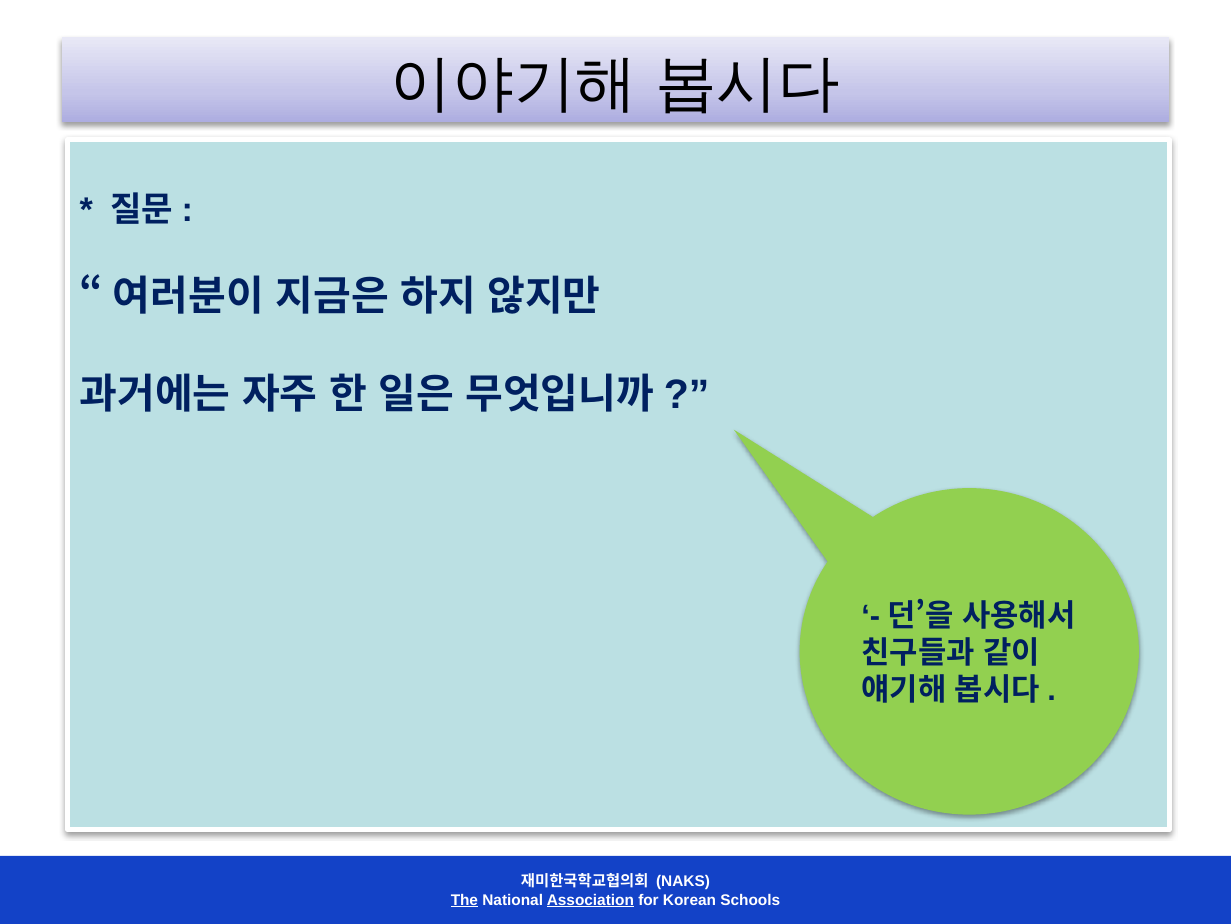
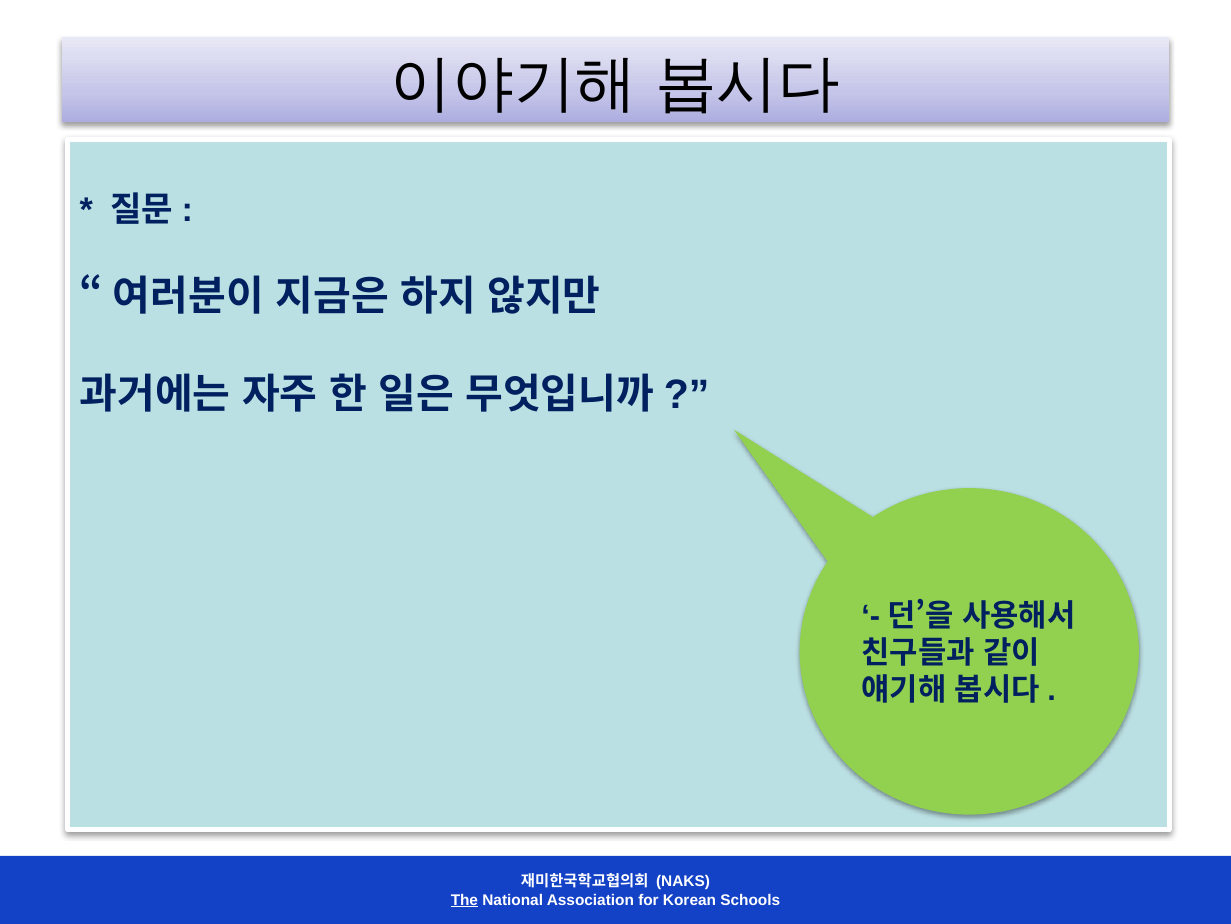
Association underline: present -> none
